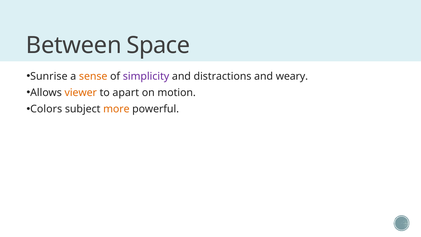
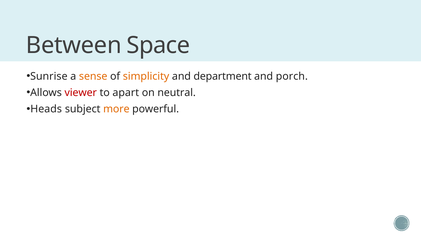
simplicity colour: purple -> orange
distractions: distractions -> department
weary: weary -> porch
viewer colour: orange -> red
motion: motion -> neutral
Colors: Colors -> Heads
